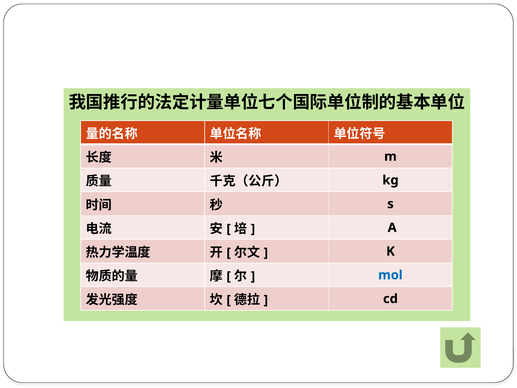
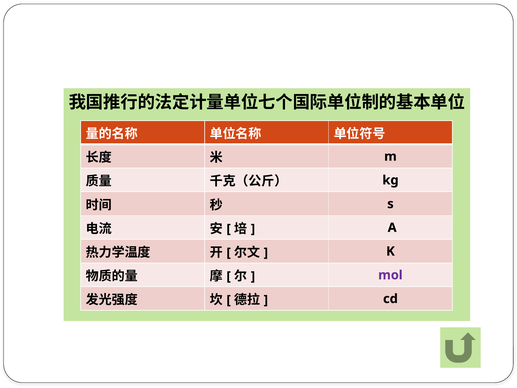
mol colour: blue -> purple
